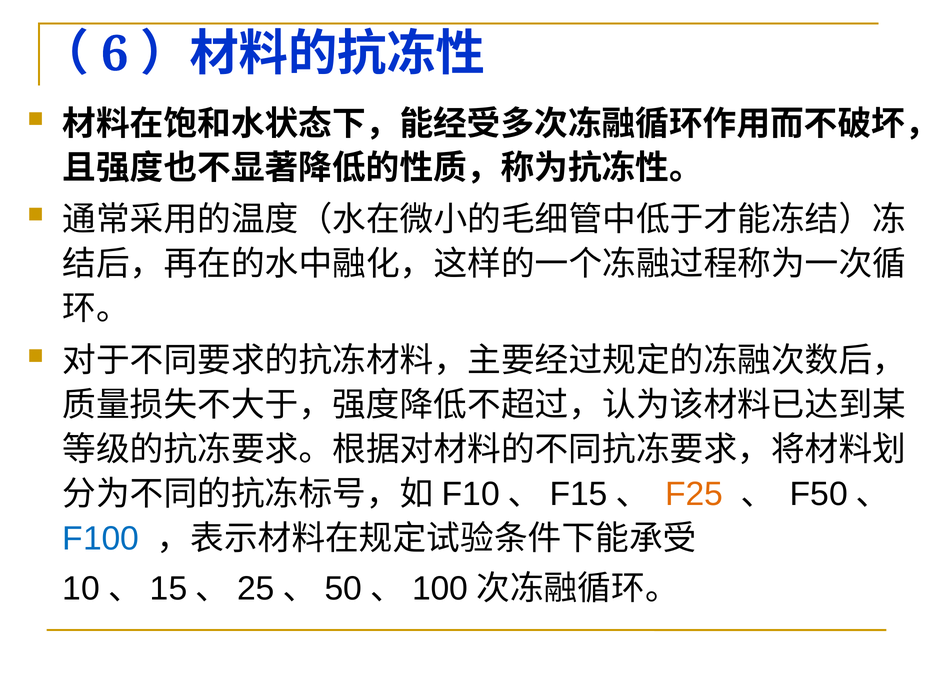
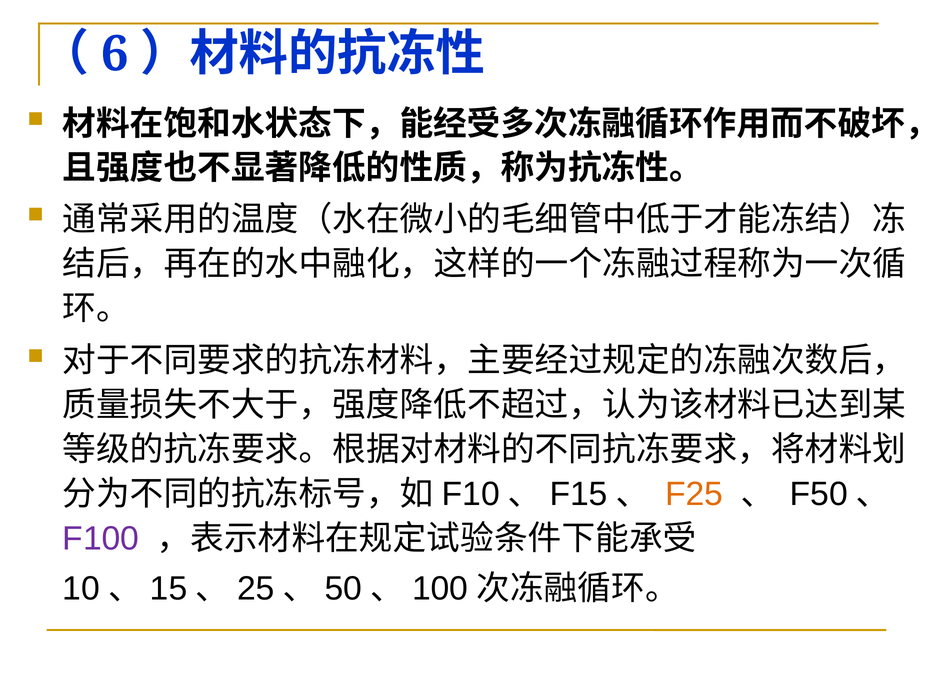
F100 colour: blue -> purple
